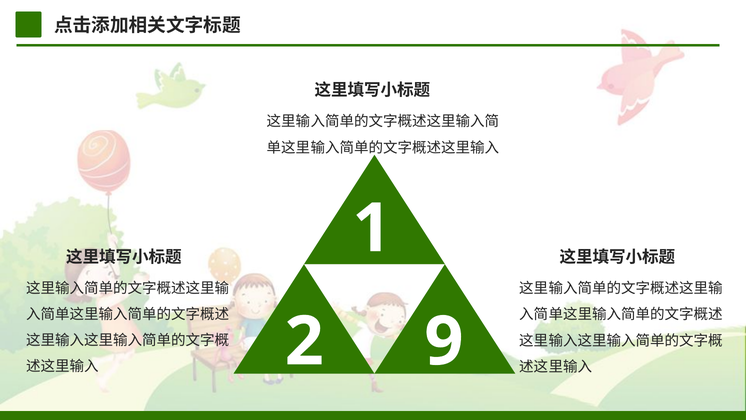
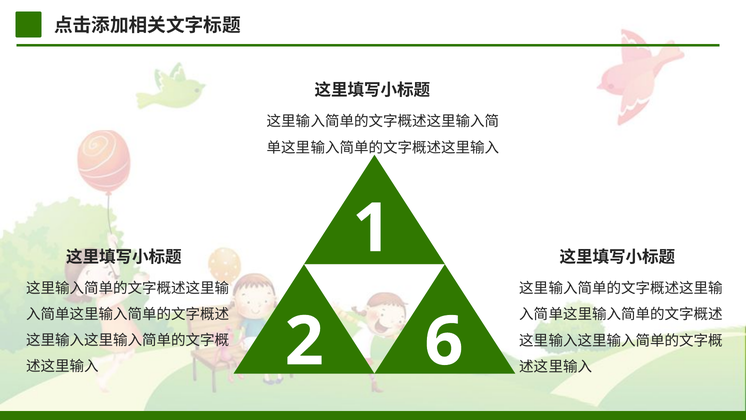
9: 9 -> 6
